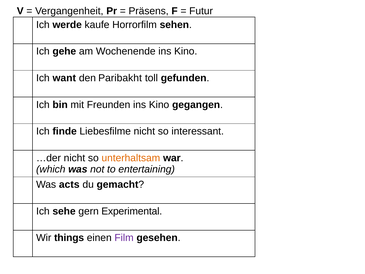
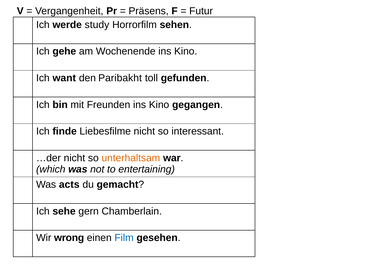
kaufe: kaufe -> study
Experimental: Experimental -> Chamberlain
things: things -> wrong
Film colour: purple -> blue
